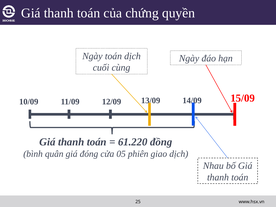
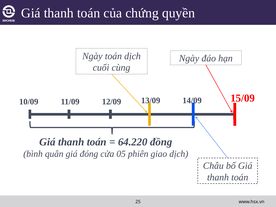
61.220: 61.220 -> 64.220
Nhau: Nhau -> Châu
